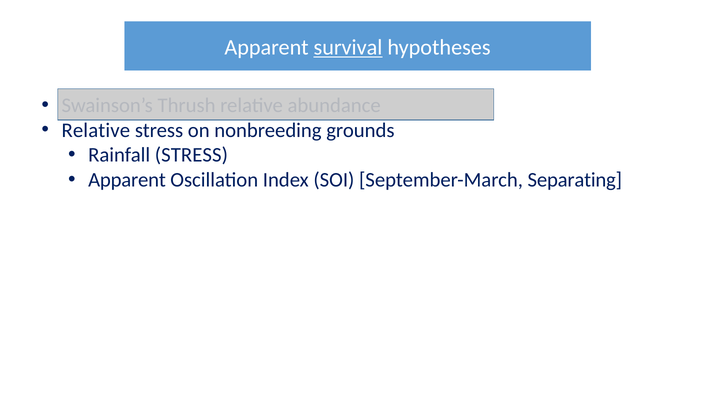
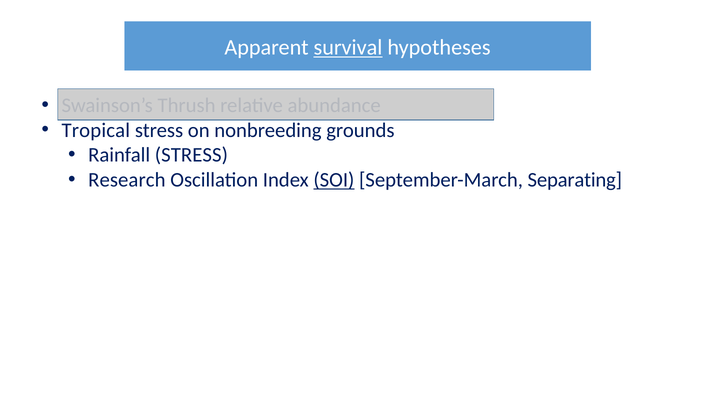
Relative at (96, 130): Relative -> Tropical
Apparent at (127, 180): Apparent -> Research
SOI underline: none -> present
